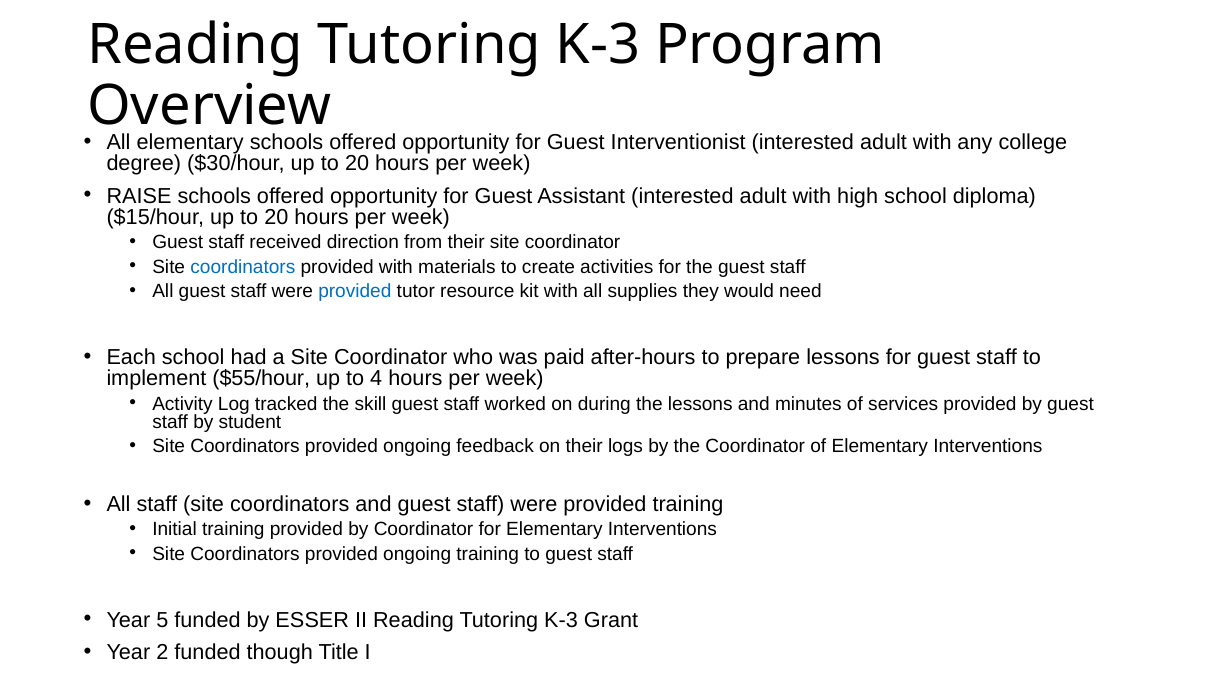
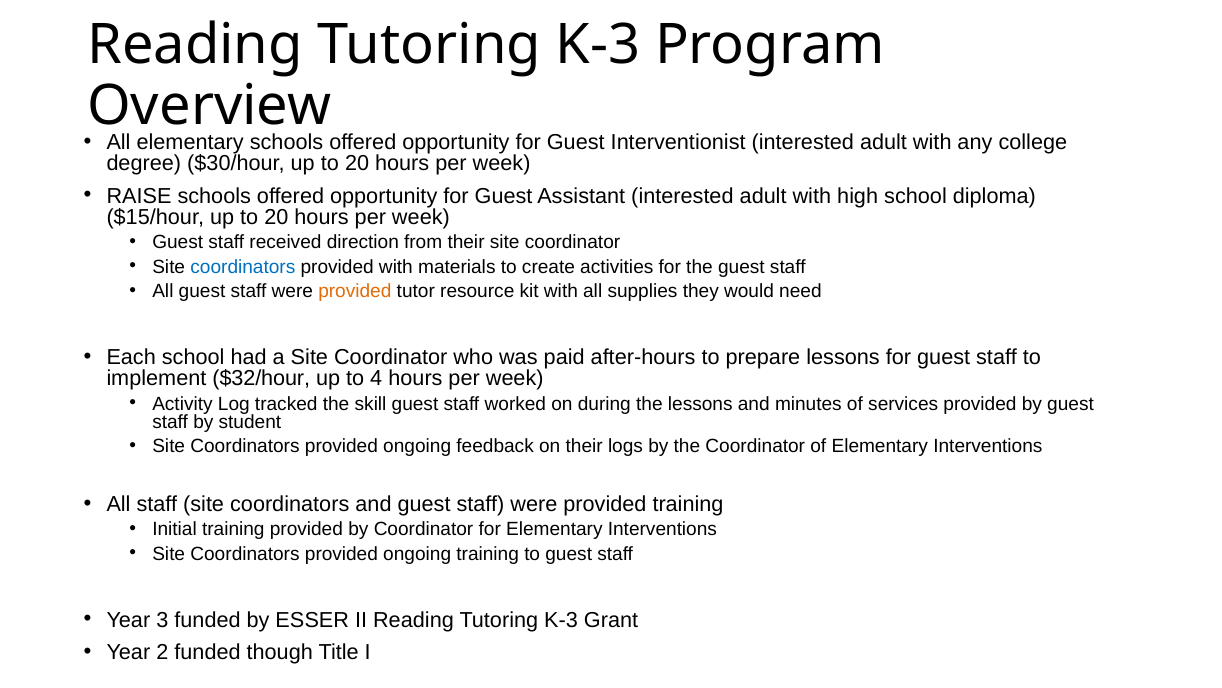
provided at (355, 291) colour: blue -> orange
$55/hour: $55/hour -> $32/hour
5: 5 -> 3
